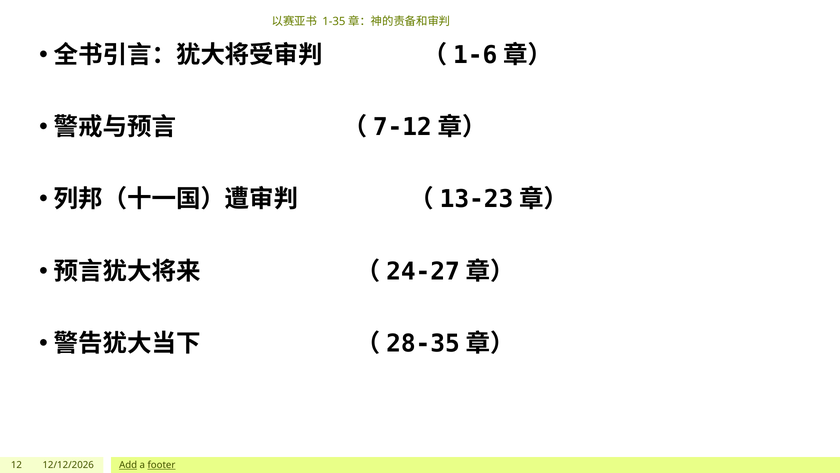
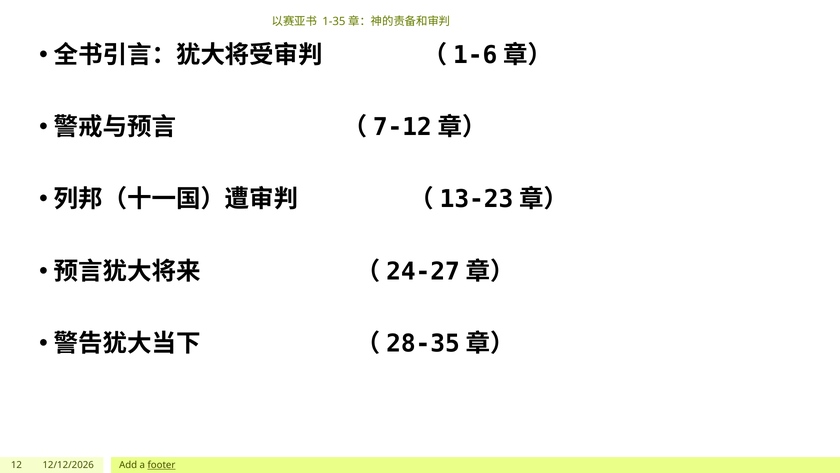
Add underline: present -> none
